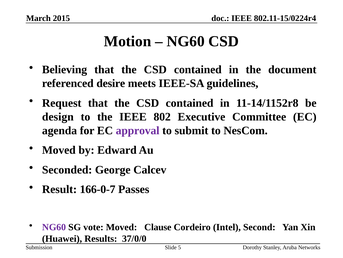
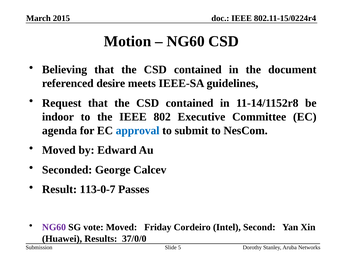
design: design -> indoor
approval colour: purple -> blue
166-0-7: 166-0-7 -> 113-0-7
Clause: Clause -> Friday
